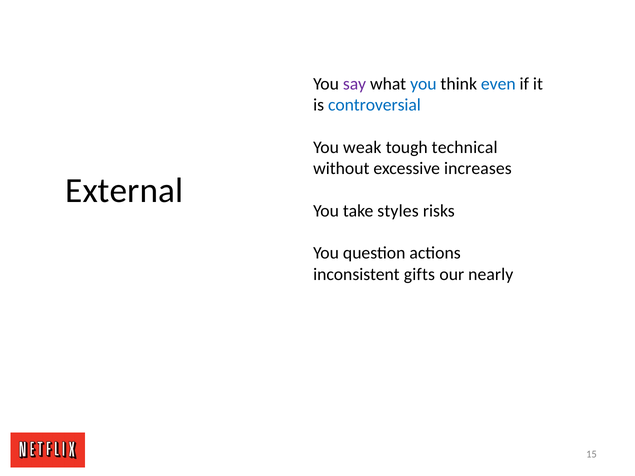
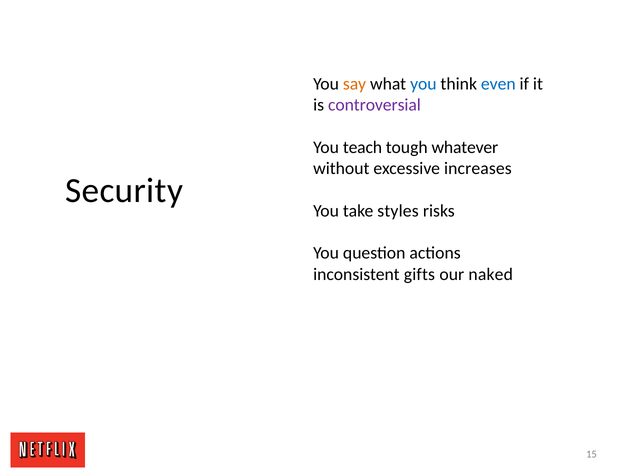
say colour: purple -> orange
controversial colour: blue -> purple
weak: weak -> teach
technical: technical -> whatever
External: External -> Security
nearly: nearly -> naked
